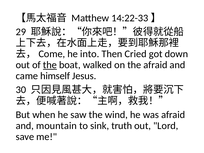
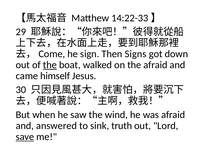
into: into -> sign
Cried: Cried -> Signs
mountain: mountain -> answered
save underline: none -> present
